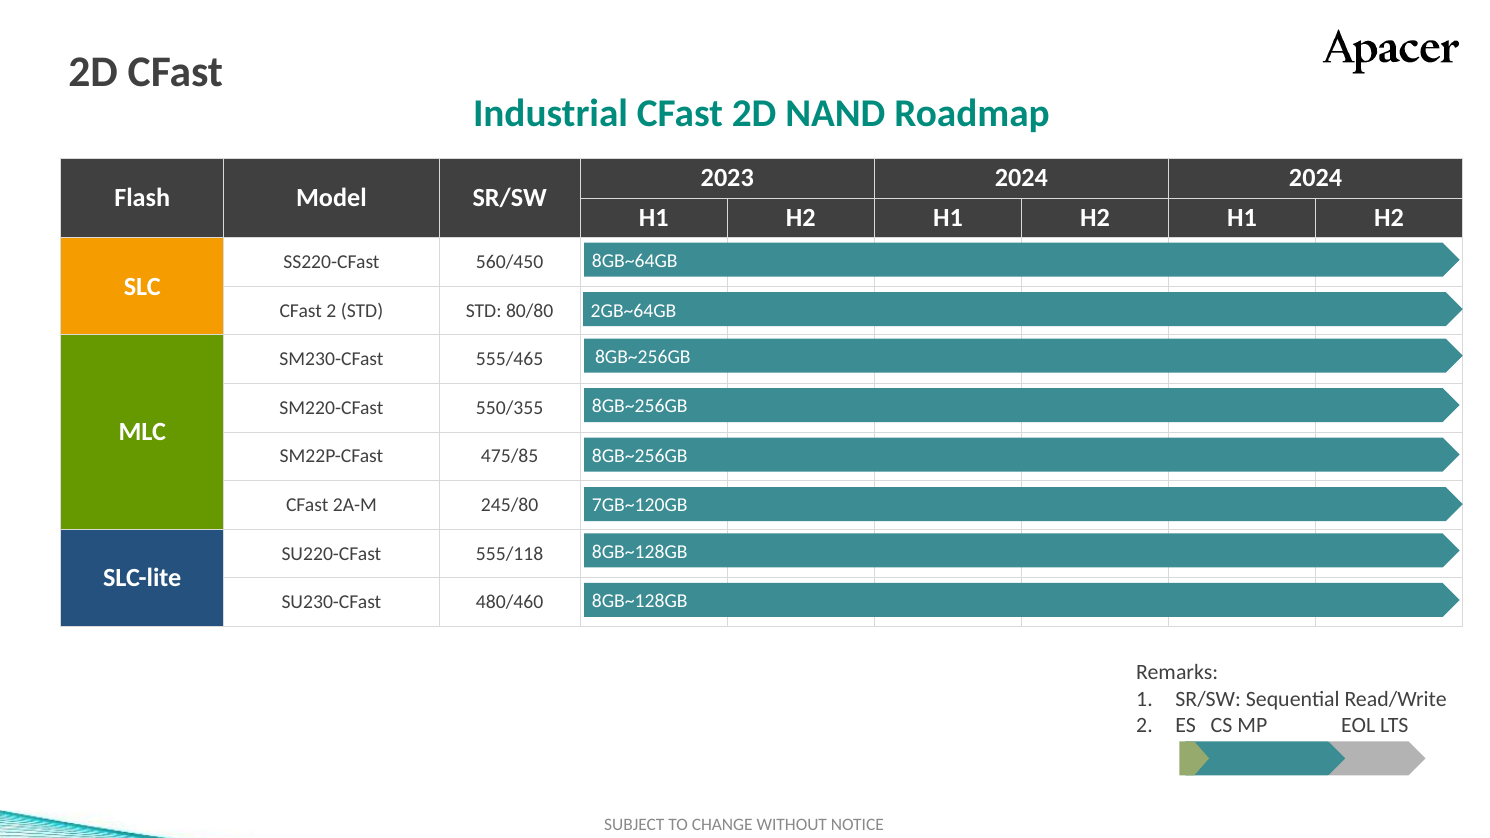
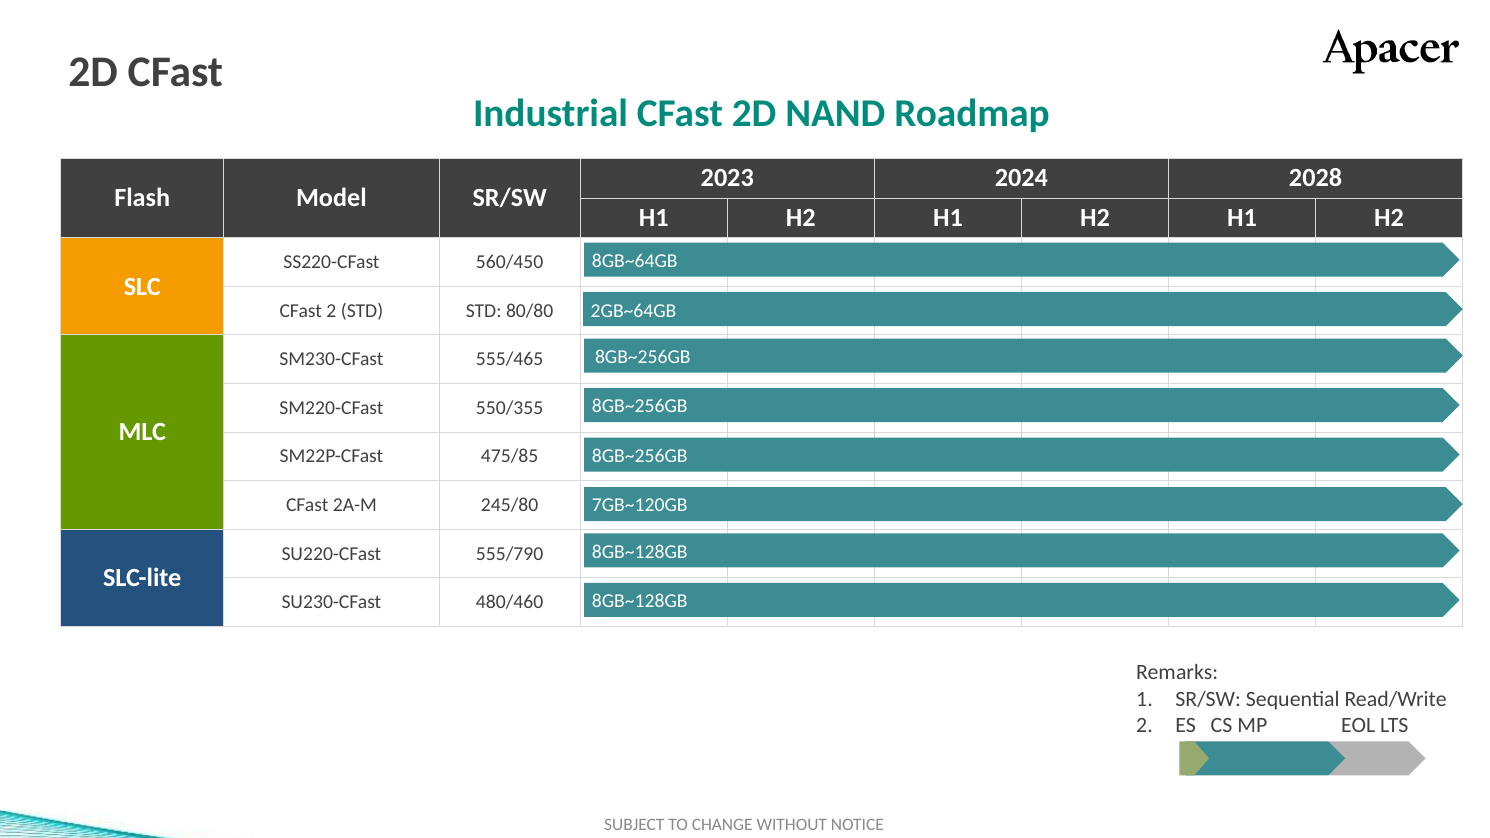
2024 2024: 2024 -> 2028
555/118: 555/118 -> 555/790
